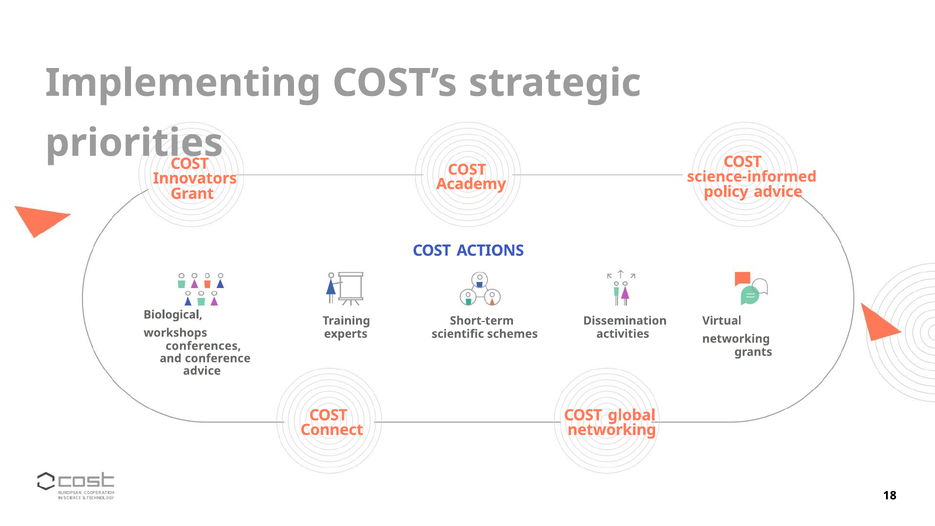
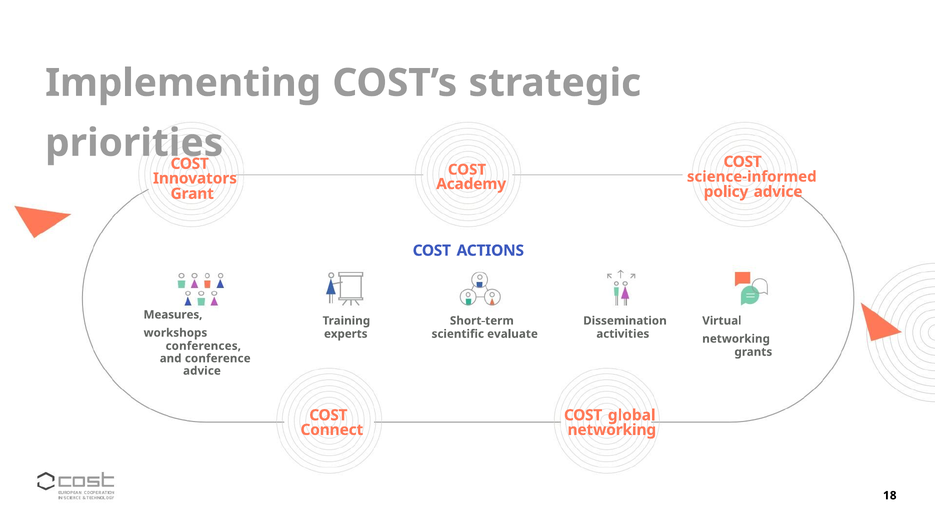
Biological: Biological -> Measures
schemes: schemes -> evaluate
